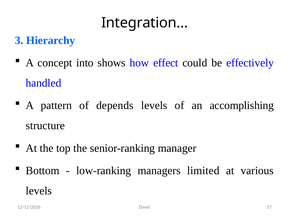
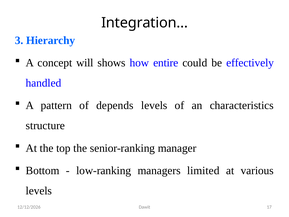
into: into -> will
effect: effect -> entire
accomplishing: accomplishing -> characteristics
